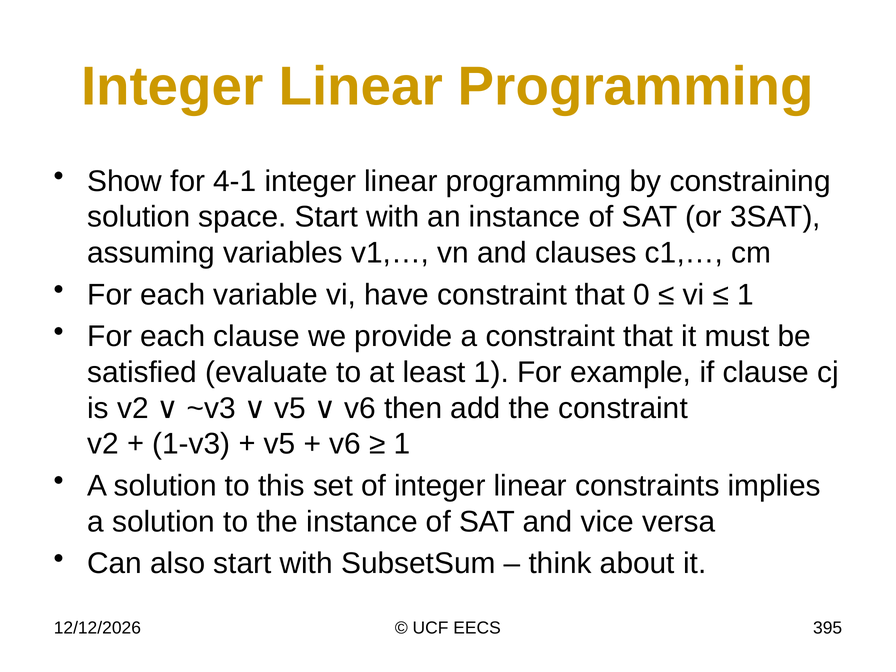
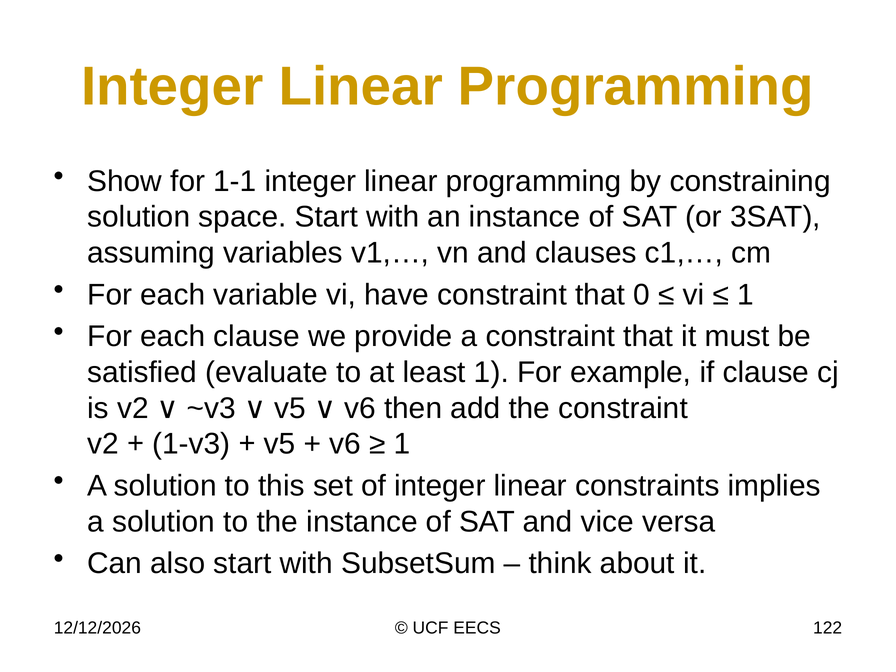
4-1: 4-1 -> 1-1
395: 395 -> 122
